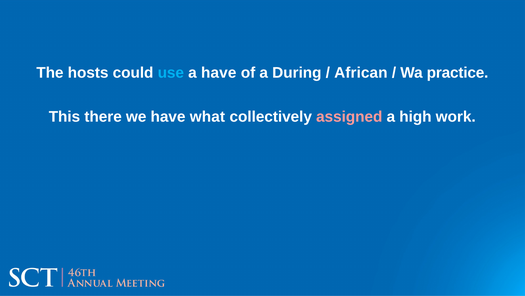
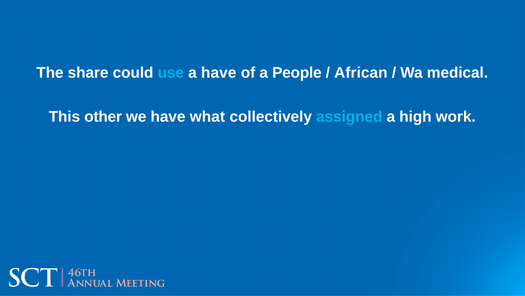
hosts: hosts -> share
During: During -> People
practice: practice -> medical
there: there -> other
assigned colour: pink -> light blue
